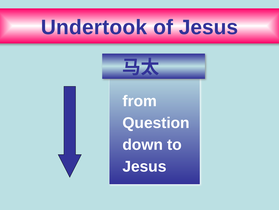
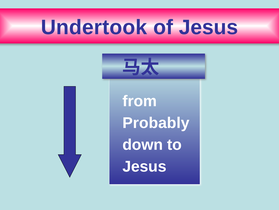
Question: Question -> Probably
